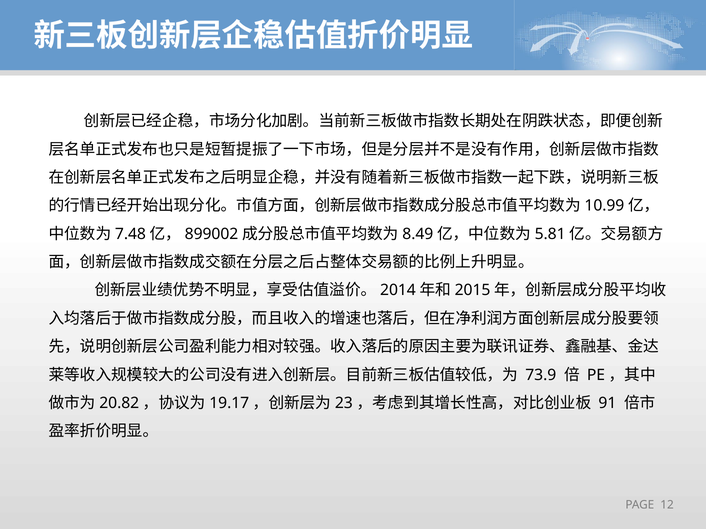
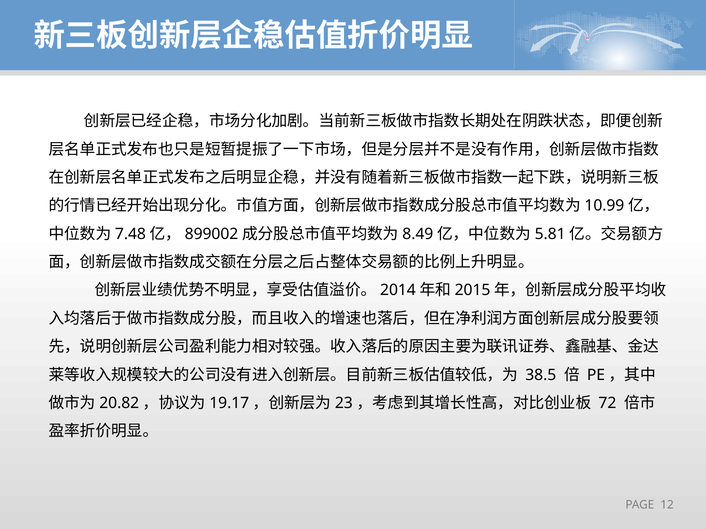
73.9: 73.9 -> 38.5
91: 91 -> 72
